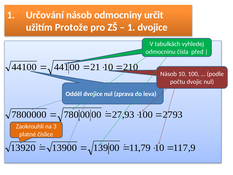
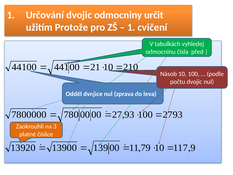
Určování násob: násob -> dvojic
1 dvojice: dvojice -> cvičení
